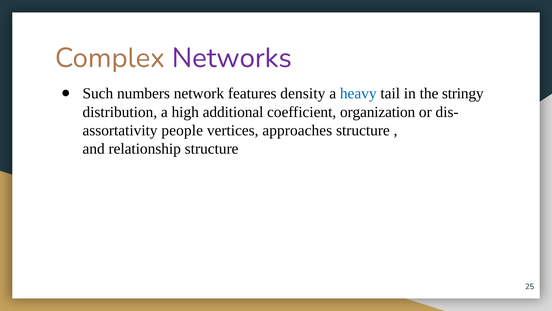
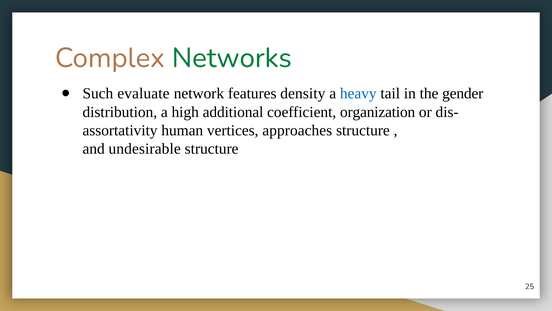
Networks colour: purple -> green
numbers: numbers -> evaluate
stringy: stringy -> gender
people: people -> human
relationship: relationship -> undesirable
